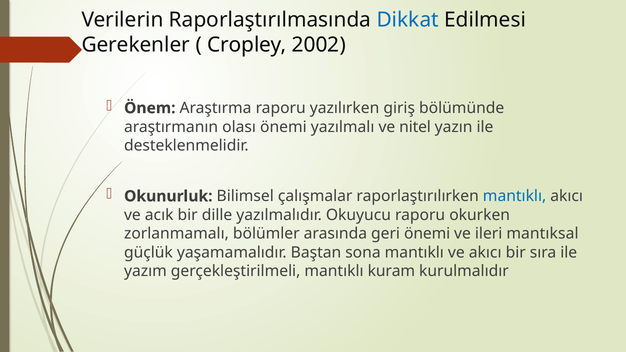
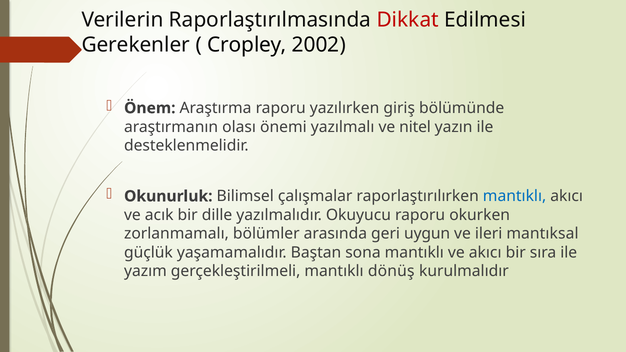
Dikkat colour: blue -> red
geri önemi: önemi -> uygun
kuram: kuram -> dönüş
